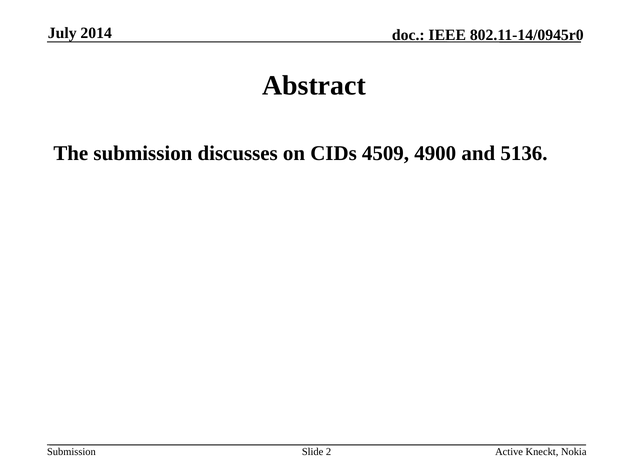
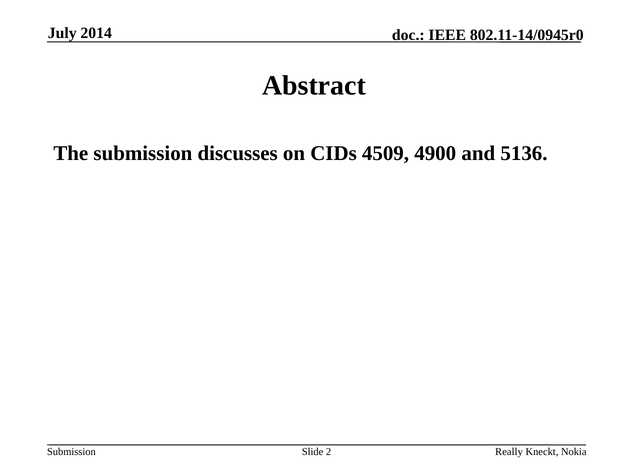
Active: Active -> Really
